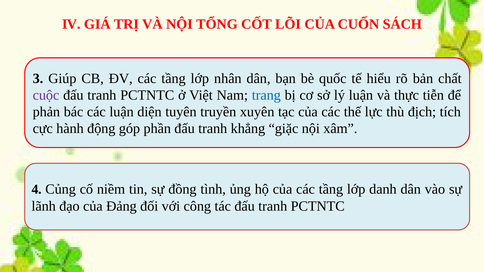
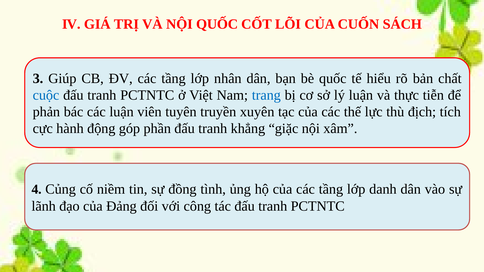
NỘI TỔNG: TỔNG -> QUỐC
cuộc colour: purple -> blue
diện: diện -> viên
